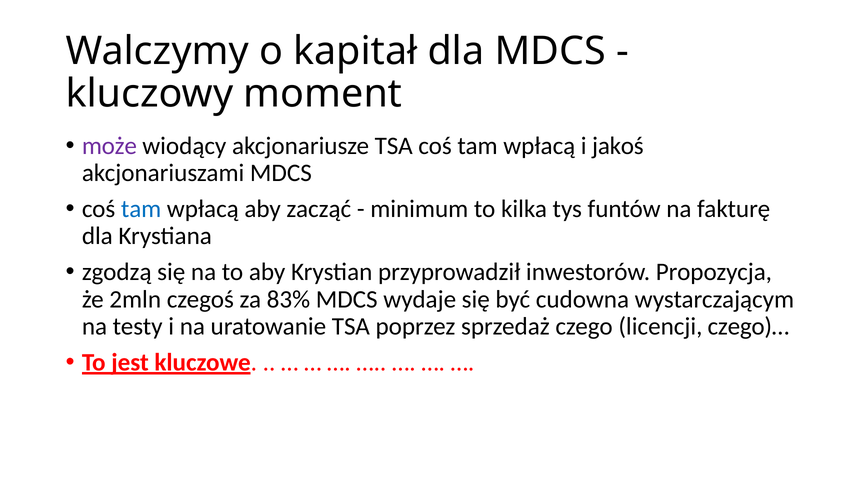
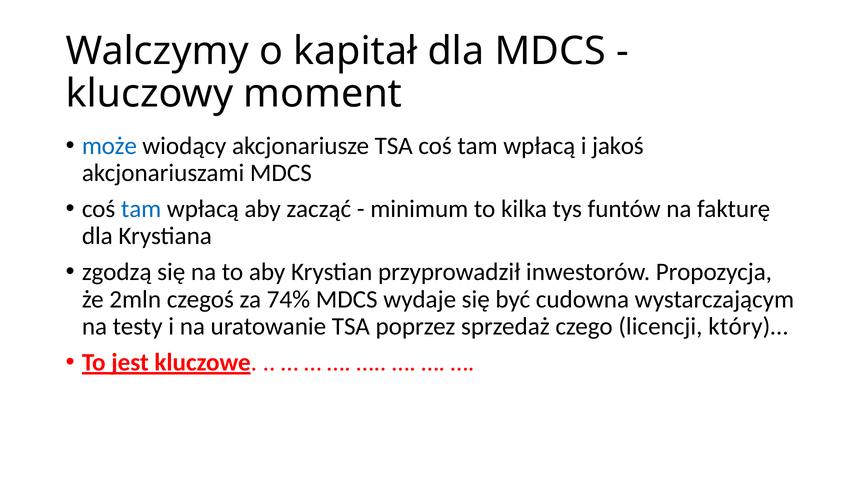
może colour: purple -> blue
83%: 83% -> 74%
czego)…: czego)… -> który)…
